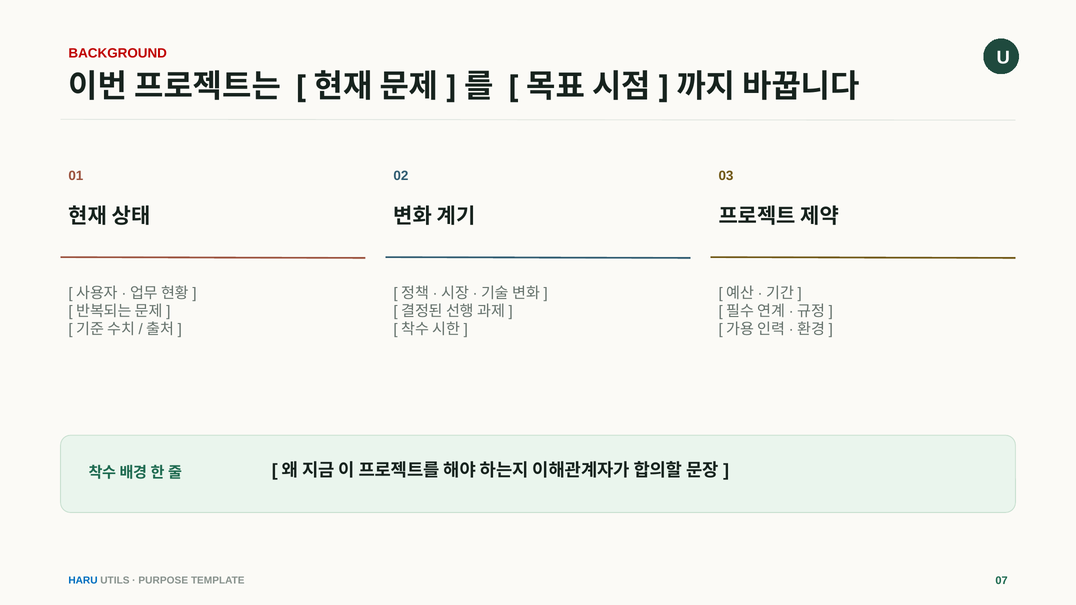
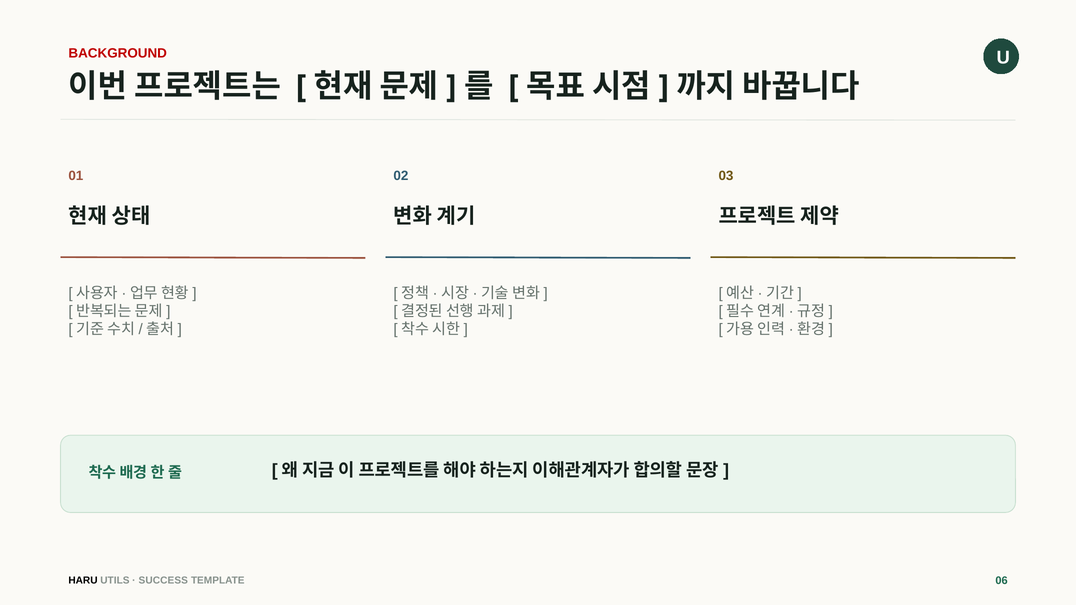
HARU colour: blue -> black
PURPOSE: PURPOSE -> SUCCESS
07: 07 -> 06
